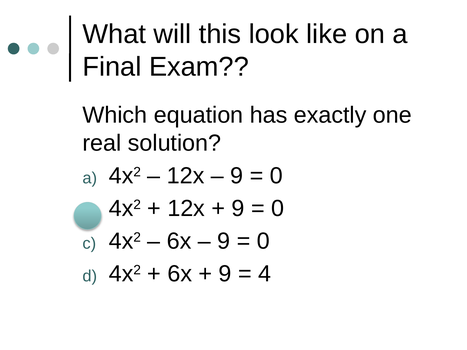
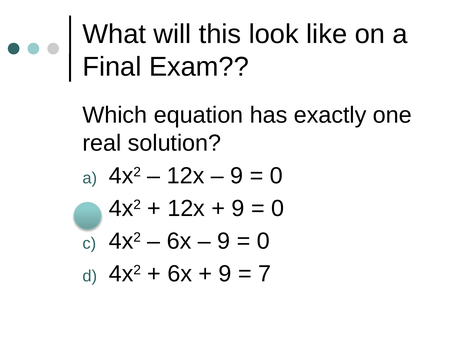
4: 4 -> 7
